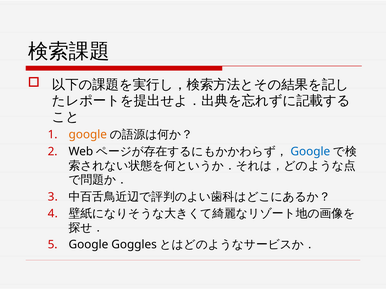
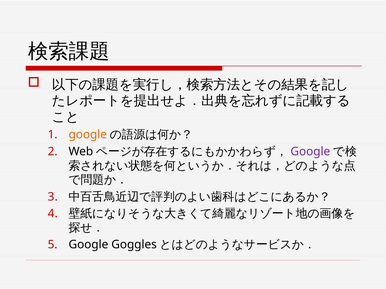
Google at (310, 152) colour: blue -> purple
